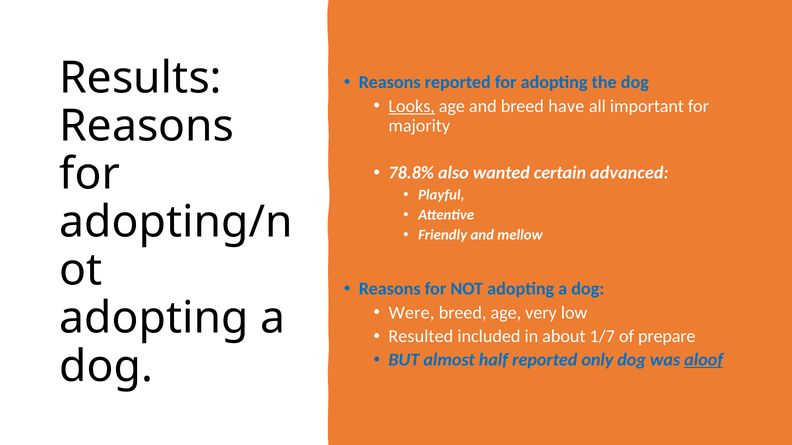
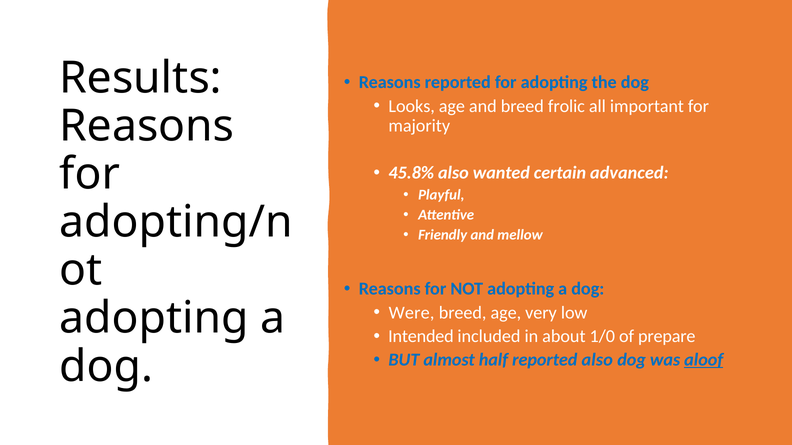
Looks underline: present -> none
have: have -> frolic
78.8%: 78.8% -> 45.8%
Resulted: Resulted -> Intended
1/7: 1/7 -> 1/0
reported only: only -> also
